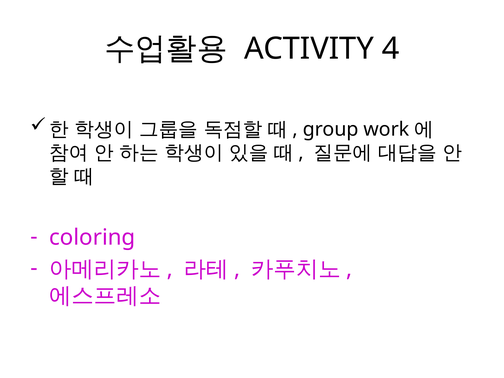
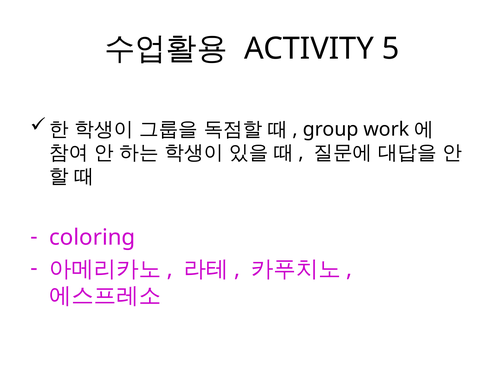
4: 4 -> 5
